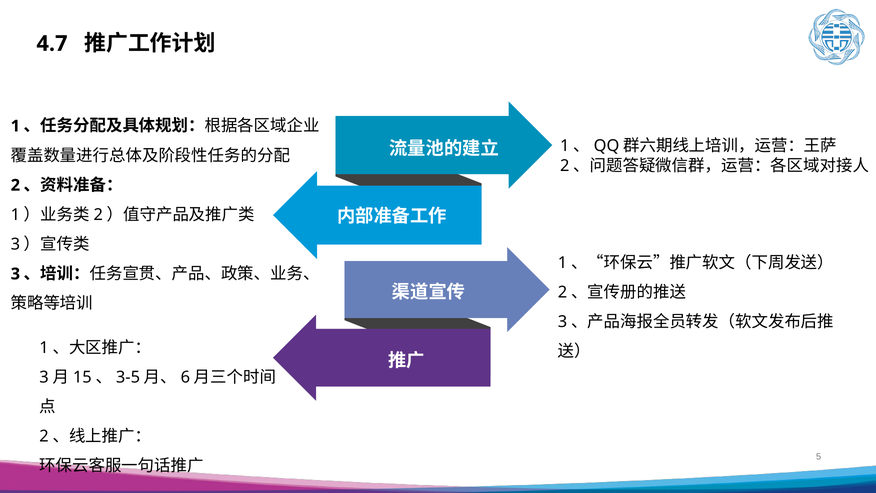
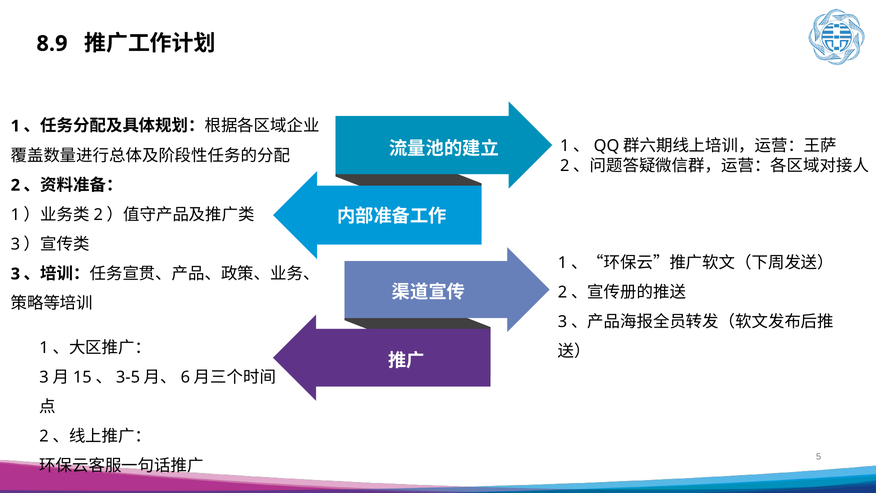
4.7: 4.7 -> 8.9
